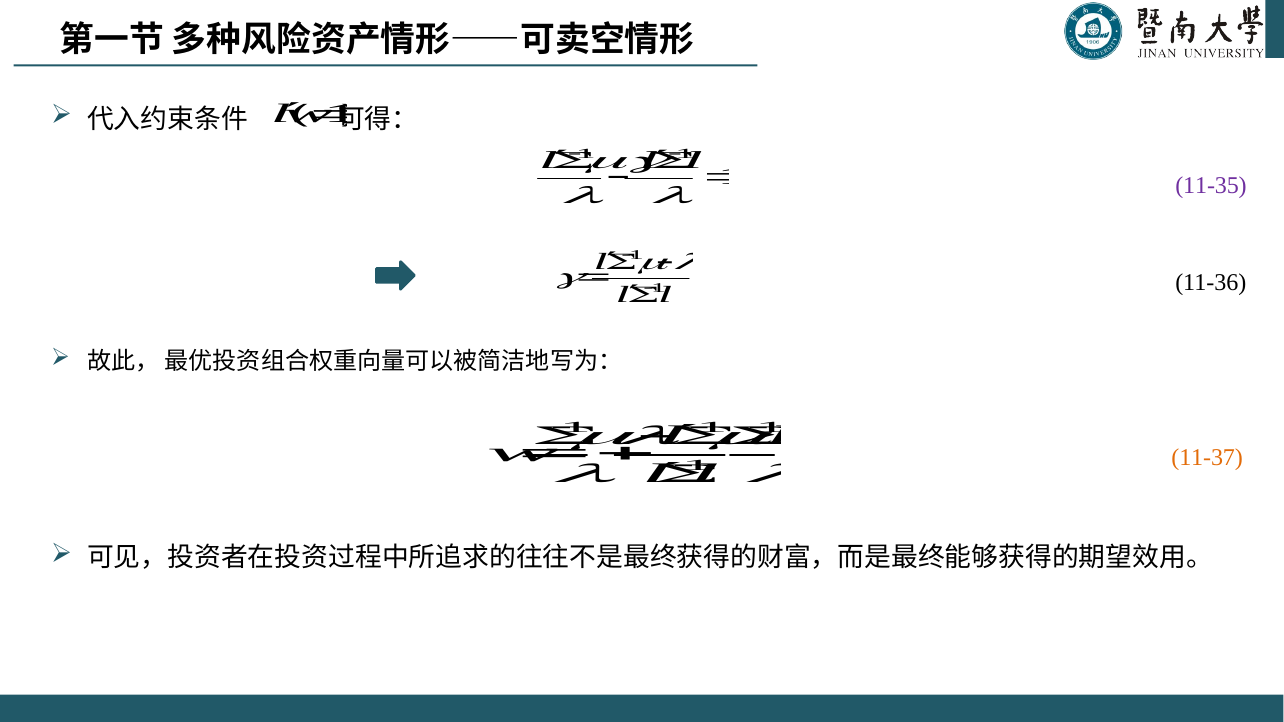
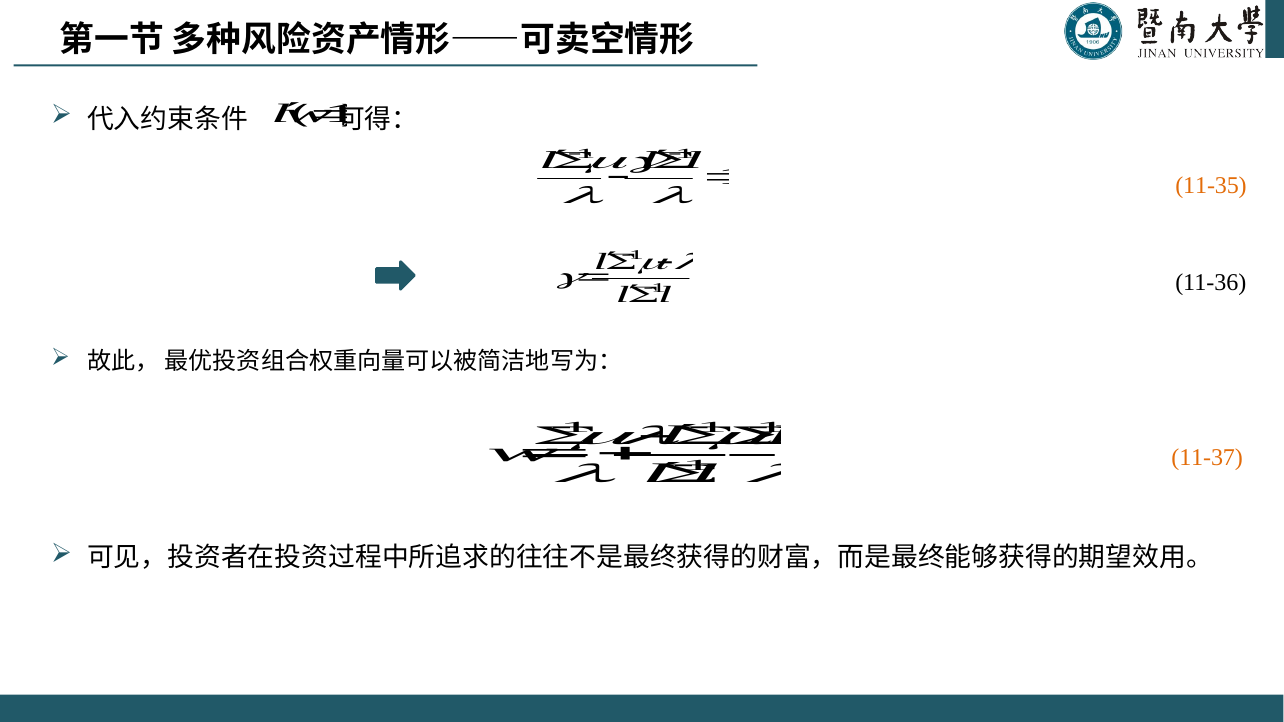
11-35 colour: purple -> orange
